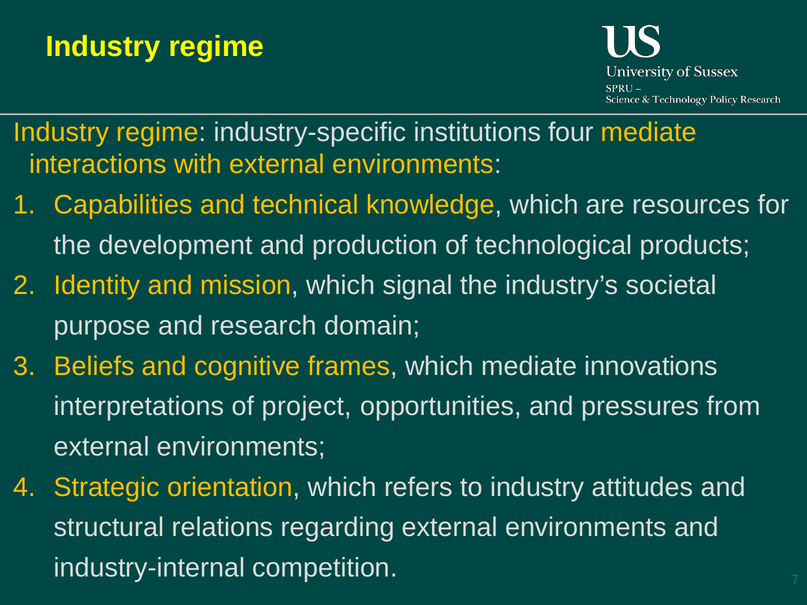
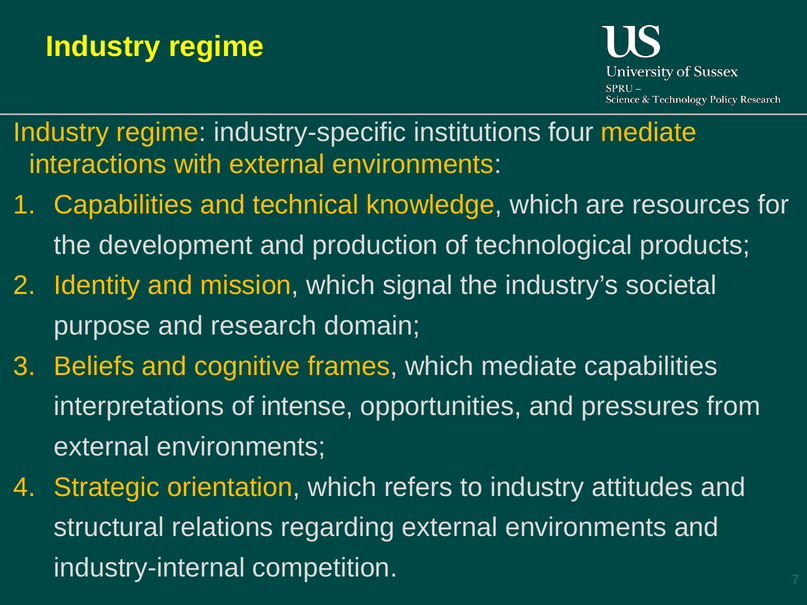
mediate innovations: innovations -> capabilities
project: project -> intense
